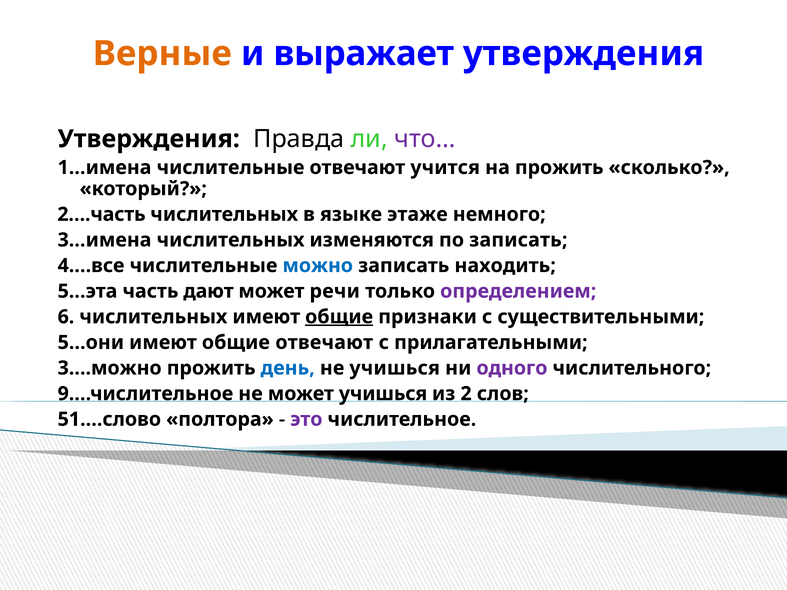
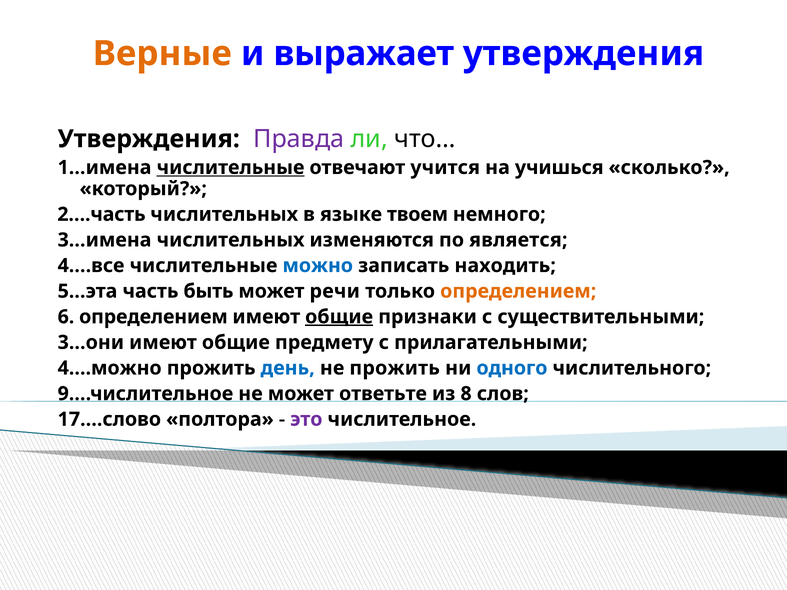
Правда colour: black -> purple
что… colour: purple -> black
числительные at (231, 168) underline: none -> present
на прожить: прожить -> учишься
этаже: этаже -> твоем
по записать: записать -> является
дают: дают -> быть
определением at (518, 291) colour: purple -> orange
6 числительных: числительных -> определением
5…они: 5…они -> 3…они
общие отвечают: отвечают -> предмету
3….можно: 3….можно -> 4….можно
не учишься: учишься -> прожить
одного colour: purple -> blue
может учишься: учишься -> ответьте
2: 2 -> 8
51….слово: 51….слово -> 17….слово
